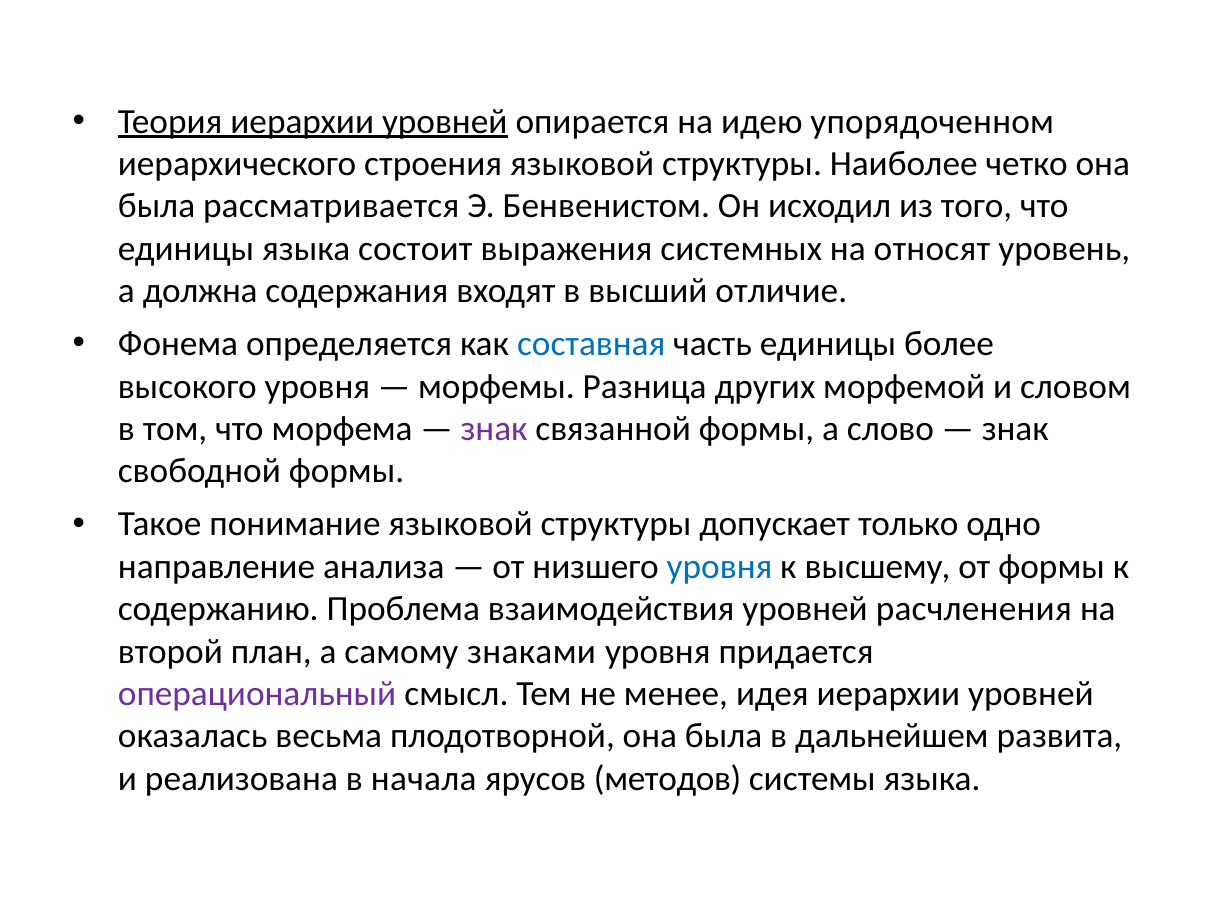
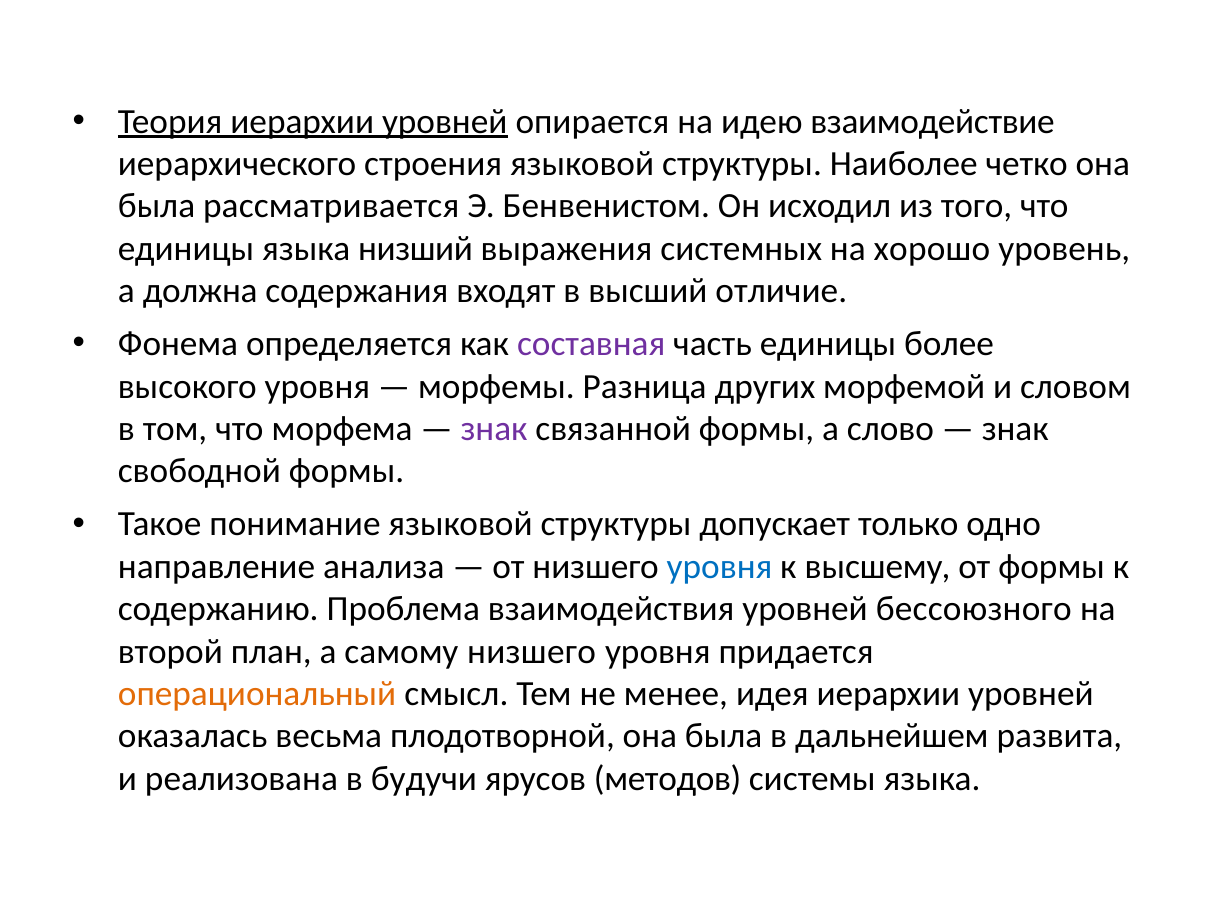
упорядоченном: упорядоченном -> взаимодействие
состоит: состоит -> низший
относят: относят -> хорошо
составная colour: blue -> purple
расчленения: расчленения -> бессоюзного
самому знаками: знаками -> низшего
операциональный colour: purple -> orange
начала: начала -> будучи
